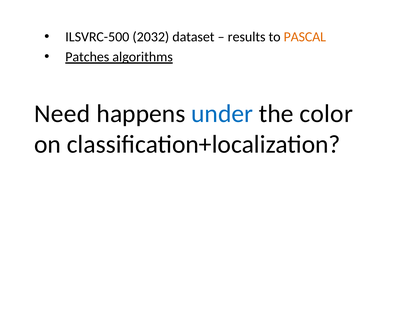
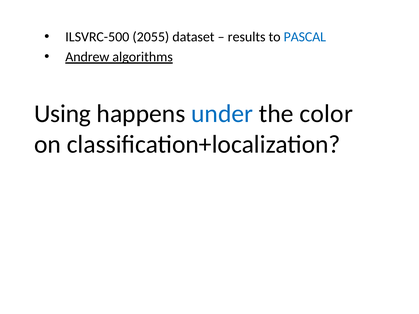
2032: 2032 -> 2055
PASCAL colour: orange -> blue
Patches: Patches -> Andrew
Need: Need -> Using
